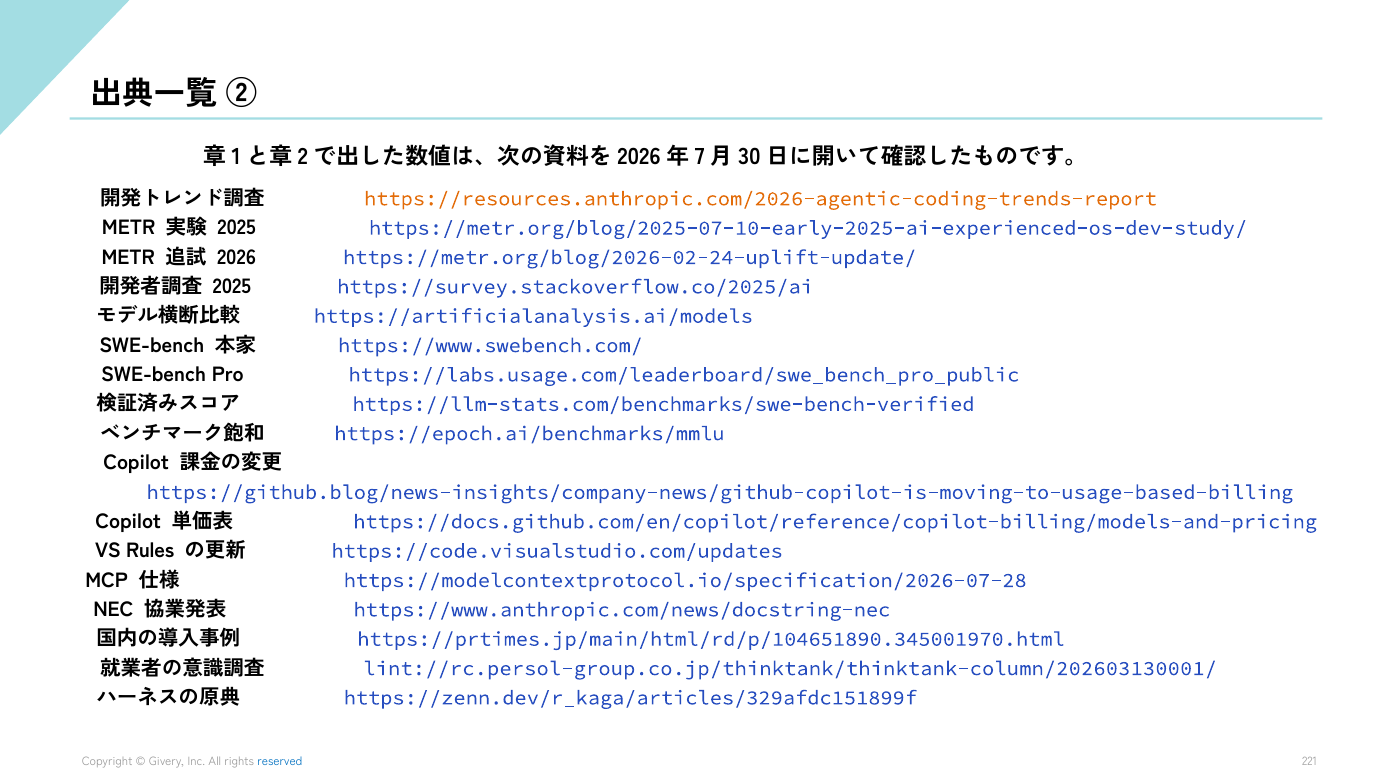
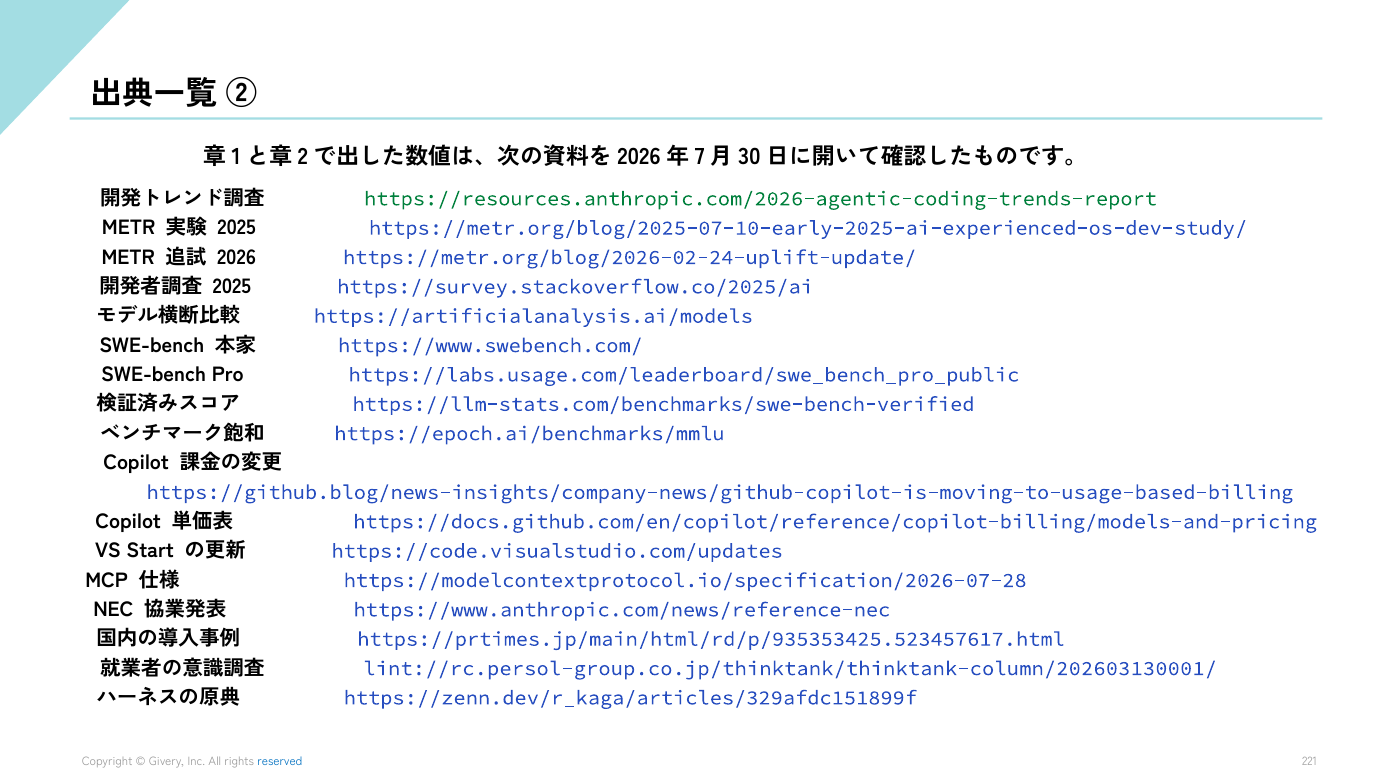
https://resources.anthropic.com/2026-agentic-coding-trends-report colour: orange -> green
Rules: Rules -> Start
https://www.anthropic.com/news/docstring-nec: https://www.anthropic.com/news/docstring-nec -> https://www.anthropic.com/news/reference-nec
https://prtimes.jp/main/html/rd/p/104651890.345001970.html: https://prtimes.jp/main/html/rd/p/104651890.345001970.html -> https://prtimes.jp/main/html/rd/p/935353425.523457617.html
